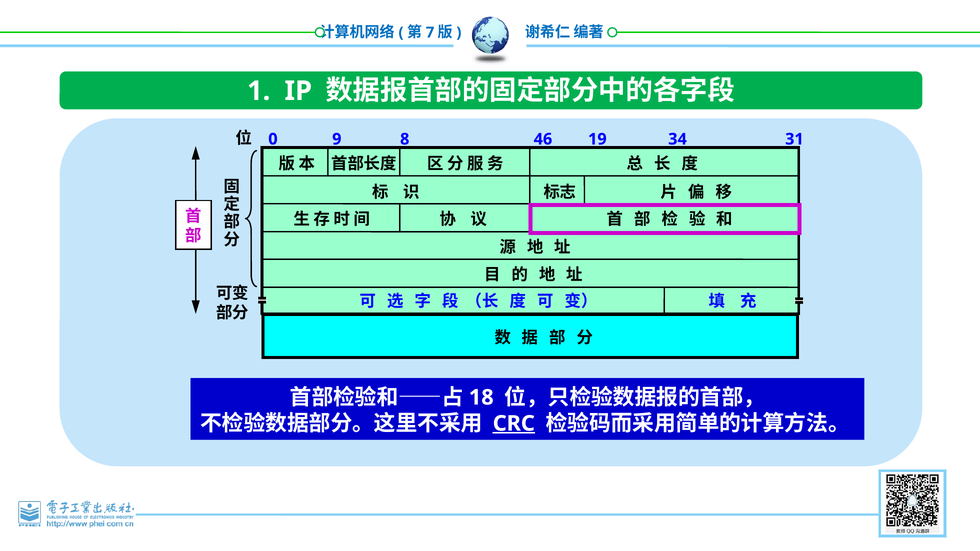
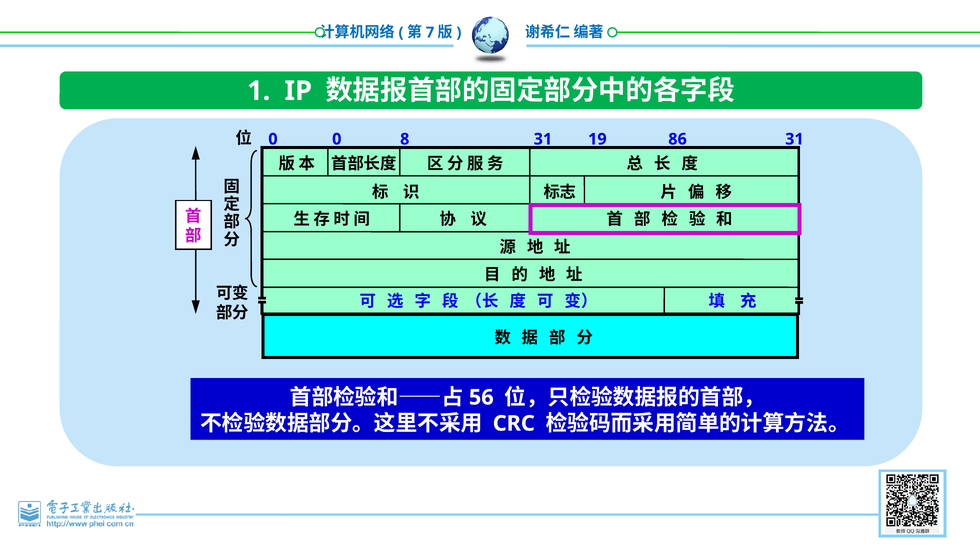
0 9: 9 -> 0
8 46: 46 -> 31
34: 34 -> 86
18: 18 -> 56
CRC underline: present -> none
